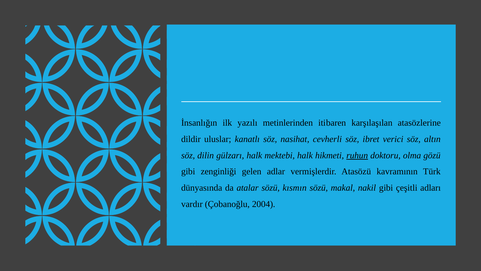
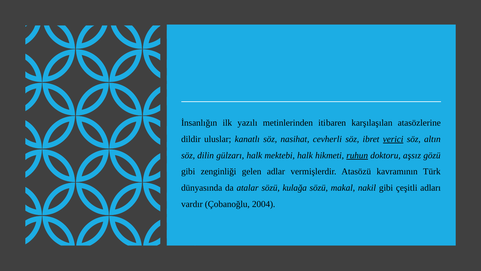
verici underline: none -> present
olma: olma -> aşsız
kısmın: kısmın -> kulağa
